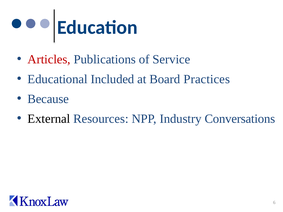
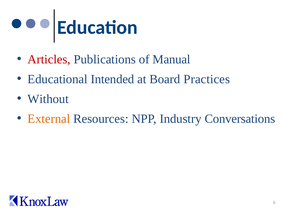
Service: Service -> Manual
Included: Included -> Intended
Because: Because -> Without
External colour: black -> orange
